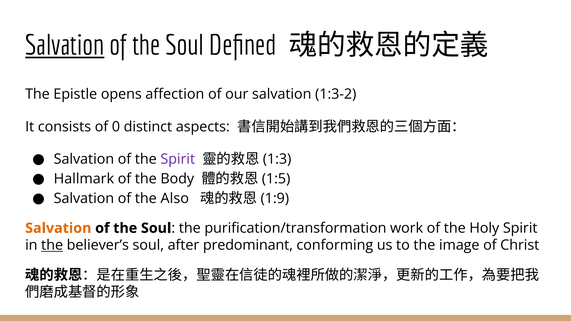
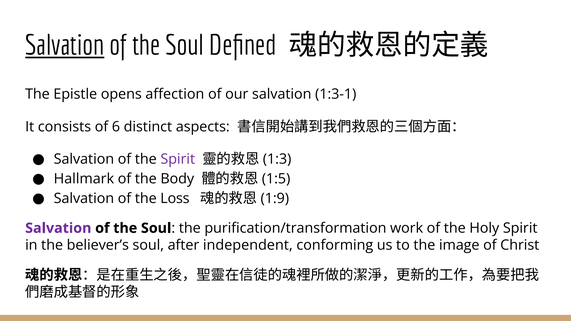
1:3-2: 1:3-2 -> 1:3-1
0: 0 -> 6
Also: Also -> Loss
Salvation at (58, 228) colour: orange -> purple
the at (52, 245) underline: present -> none
predominant: predominant -> independent
